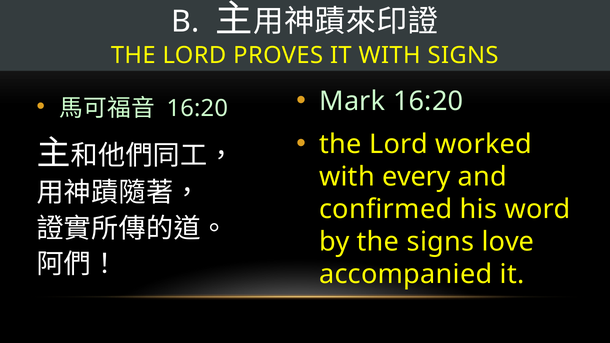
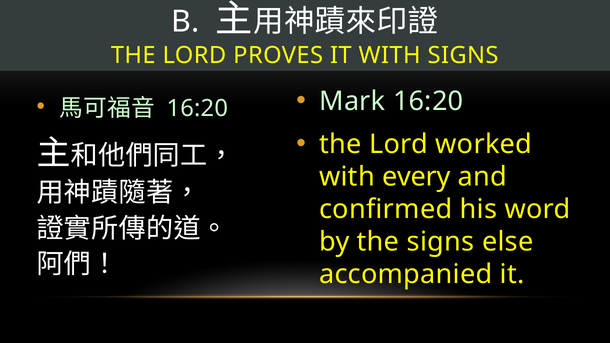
love: love -> else
